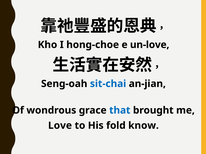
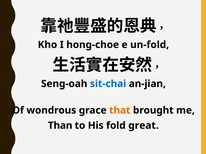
un-love: un-love -> un-fold
that colour: blue -> orange
Love: Love -> Than
know: know -> great
